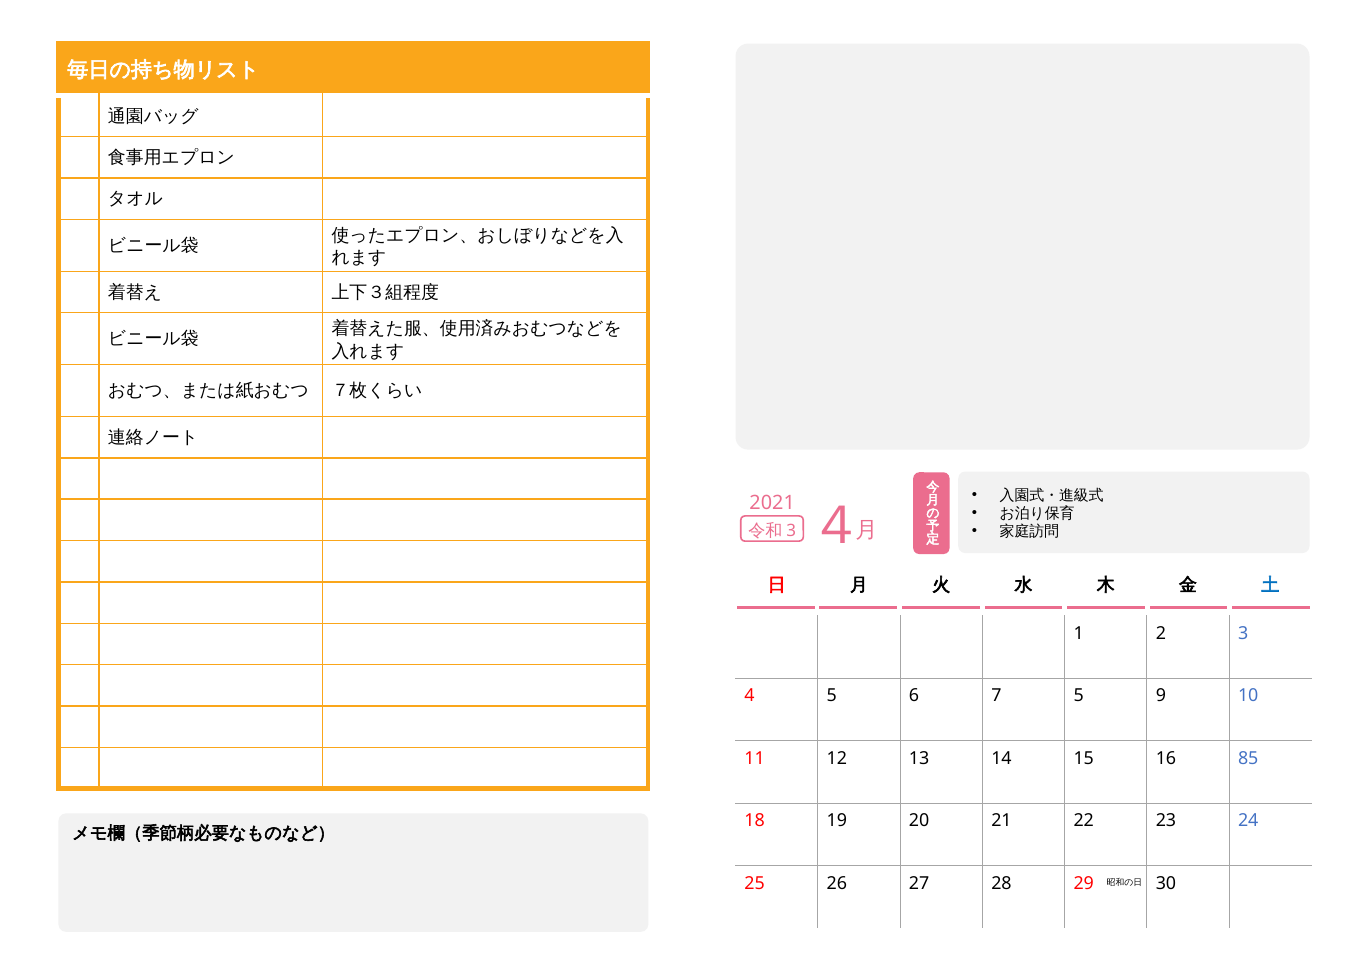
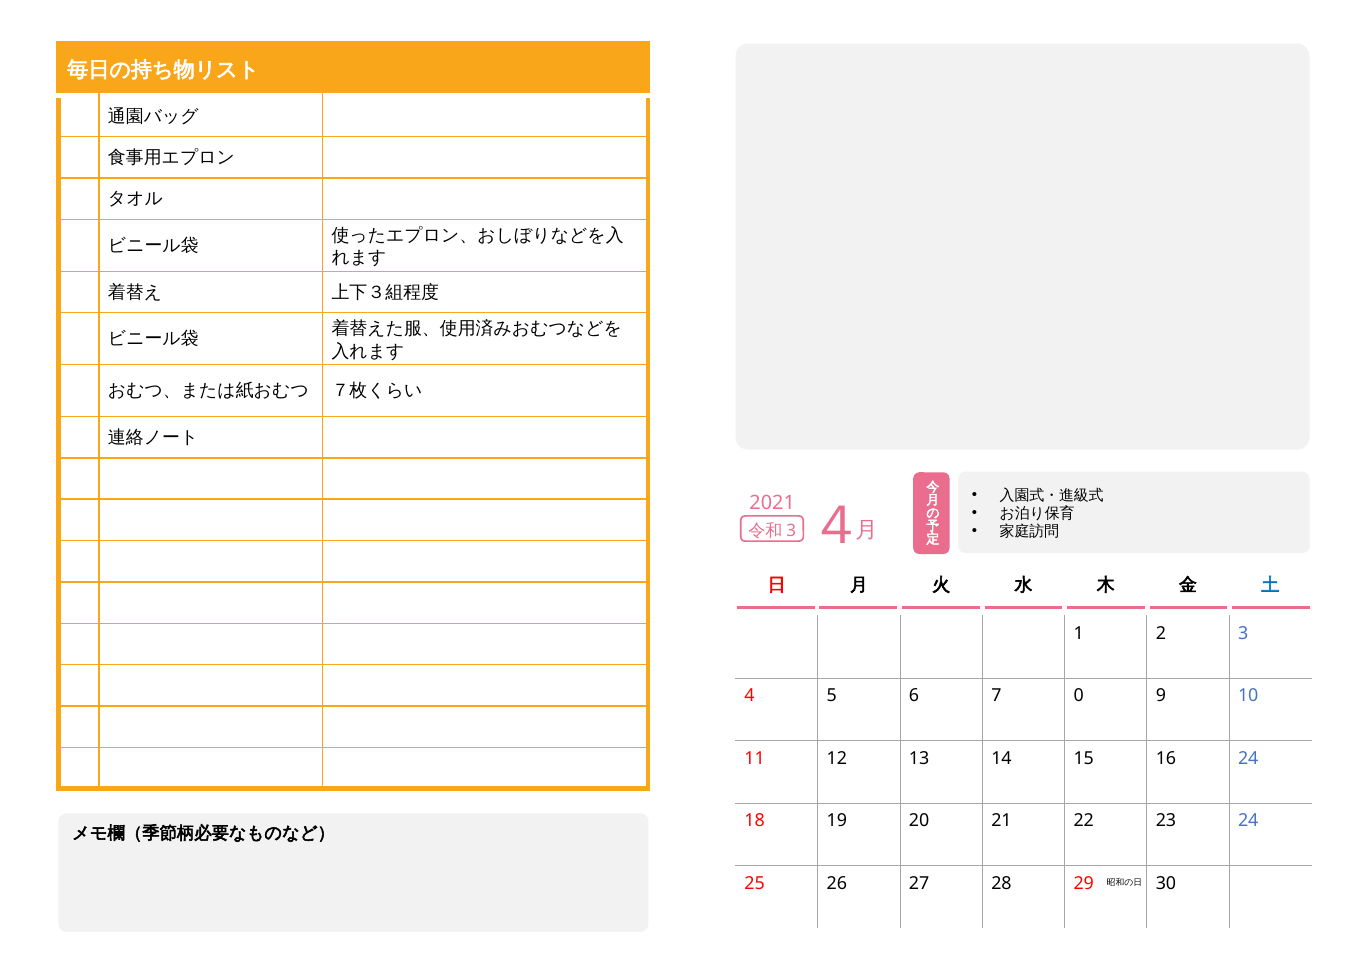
7 5: 5 -> 0
16 85: 85 -> 24
